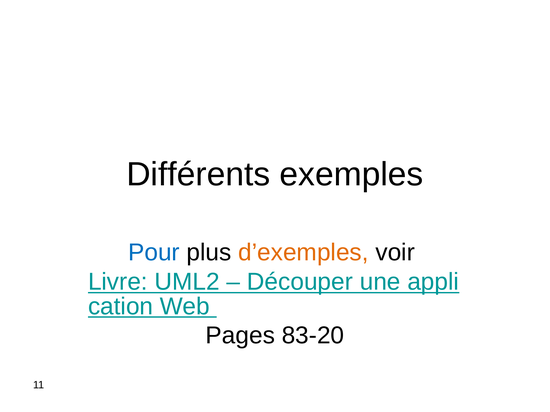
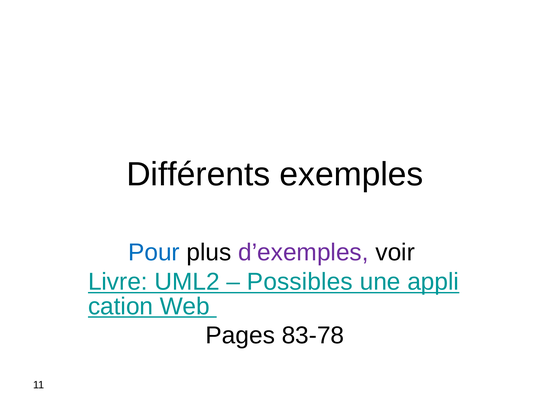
d’exemples colour: orange -> purple
Découper: Découper -> Possibles
83-20: 83-20 -> 83-78
